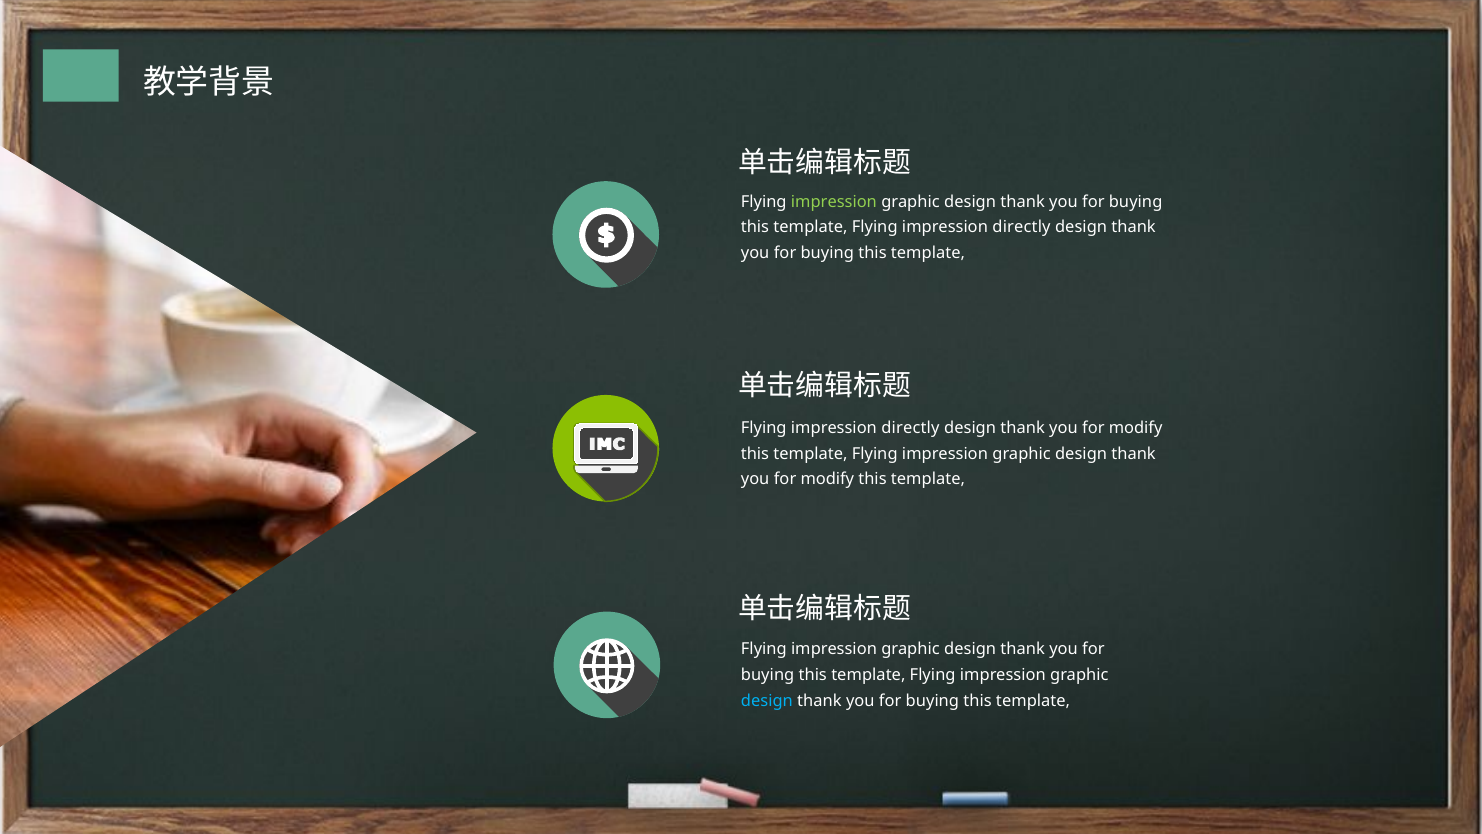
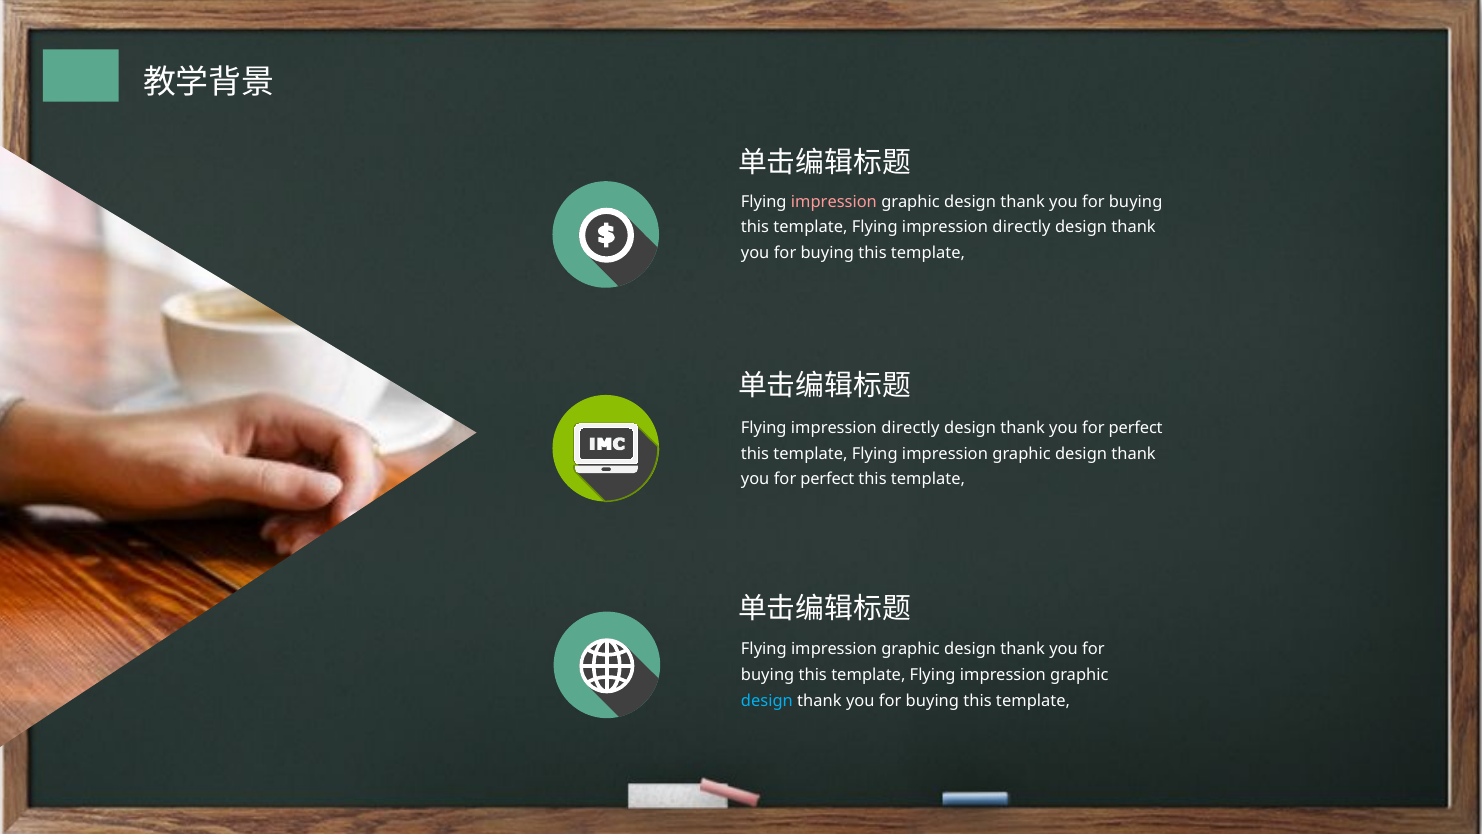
impression at (834, 202) colour: light green -> pink
modify at (1136, 428): modify -> perfect
modify at (827, 479): modify -> perfect
